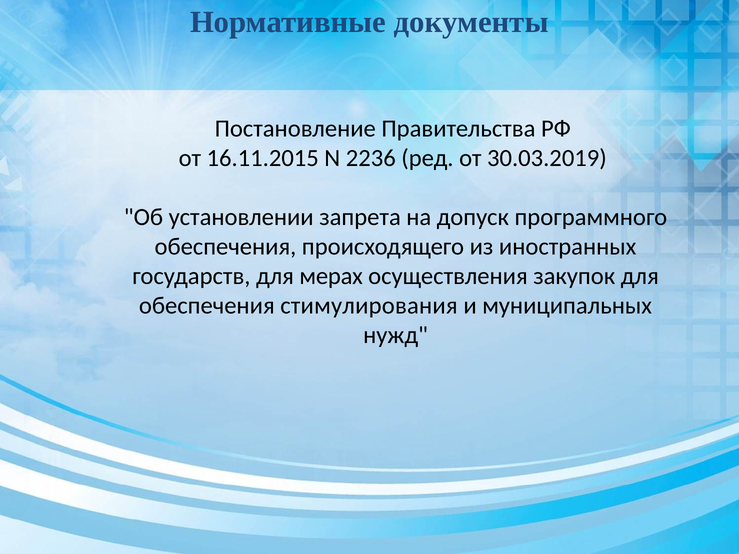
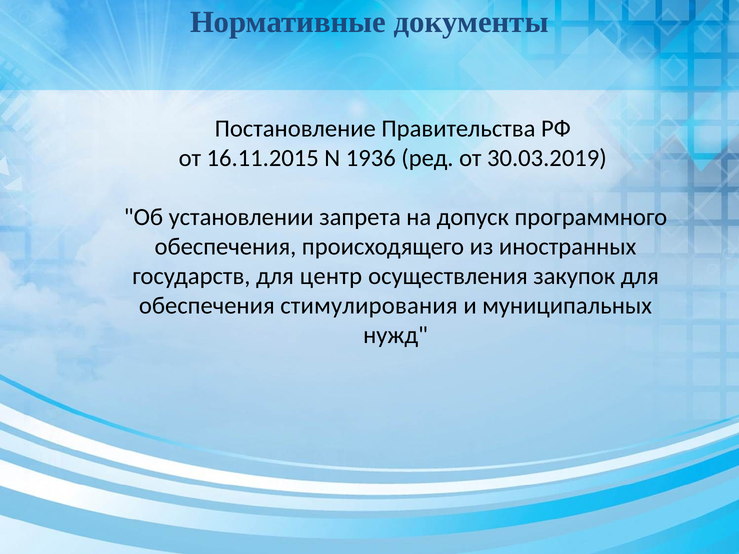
2236: 2236 -> 1936
мерах: мерах -> центр
